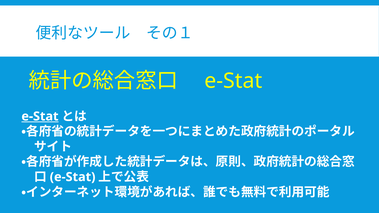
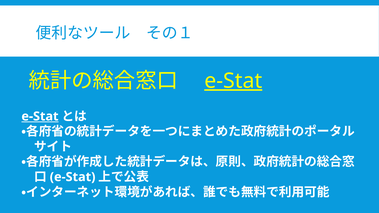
e-Stat at (233, 81) underline: none -> present
